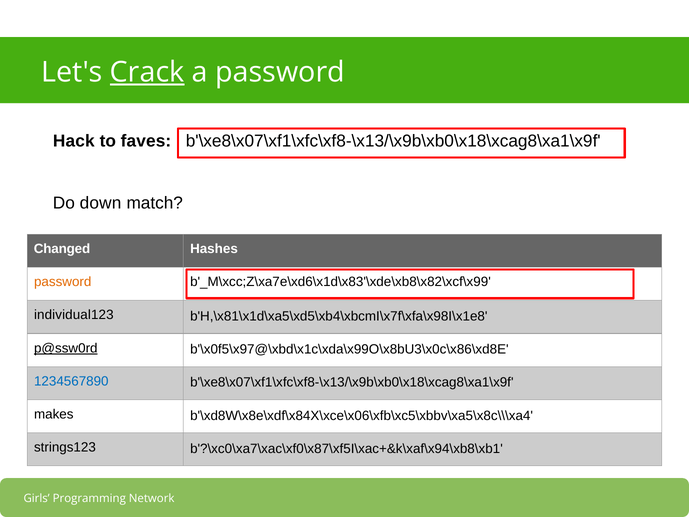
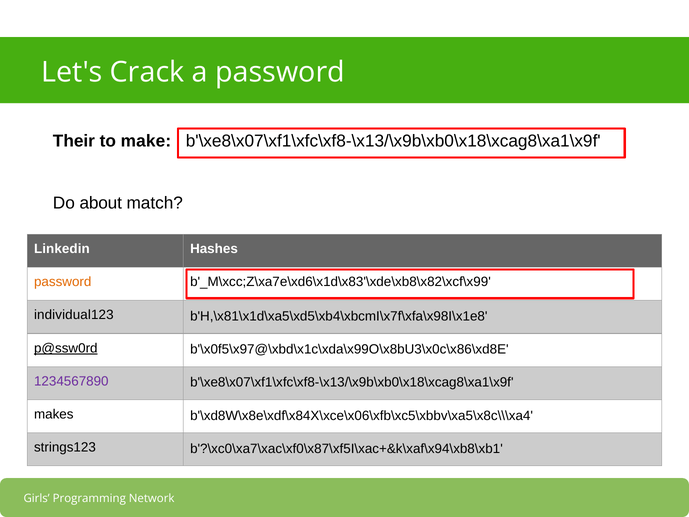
Crack underline: present -> none
Hack: Hack -> Their
faves: faves -> make
down: down -> about
Changed: Changed -> Linkedin
1234567890 colour: blue -> purple
